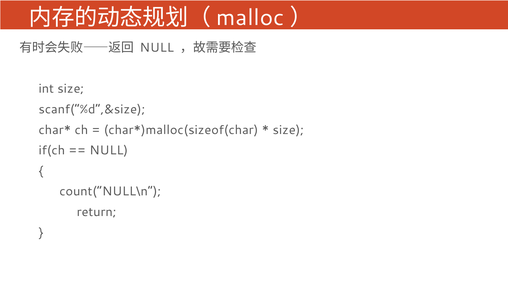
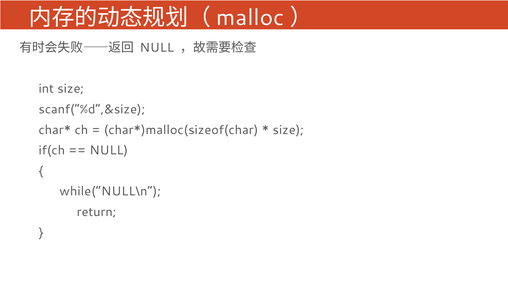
count(“NULL\n: count(“NULL\n -> while(“NULL\n
